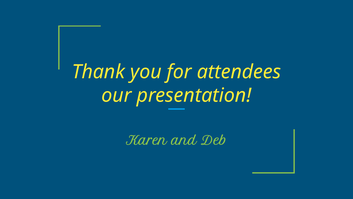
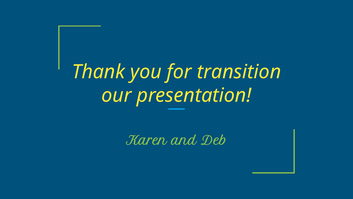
attendees: attendees -> transition
